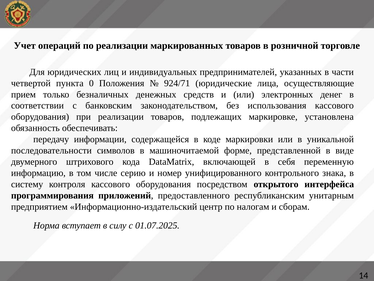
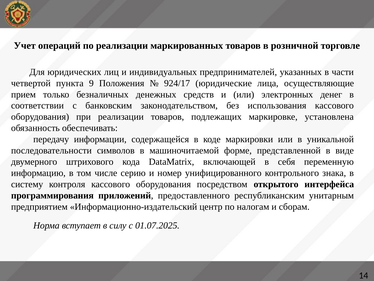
0: 0 -> 9
924/71: 924/71 -> 924/17
